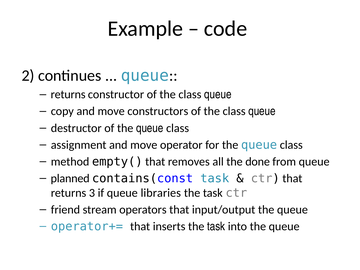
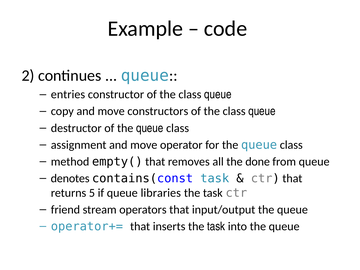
returns at (68, 94): returns -> entries
planned: planned -> denotes
3: 3 -> 5
